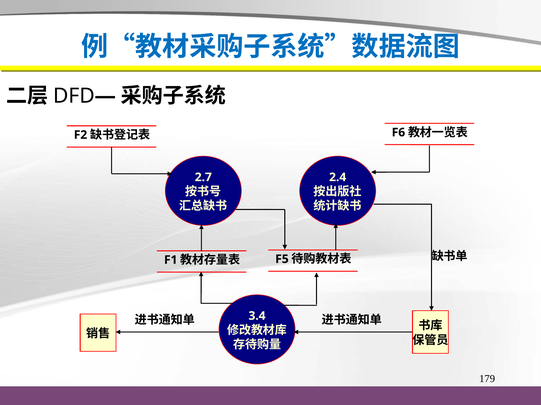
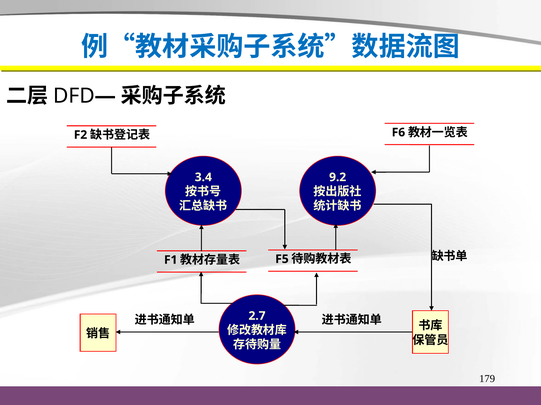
2.7: 2.7 -> 3.4
2.4: 2.4 -> 9.2
3.4: 3.4 -> 2.7
